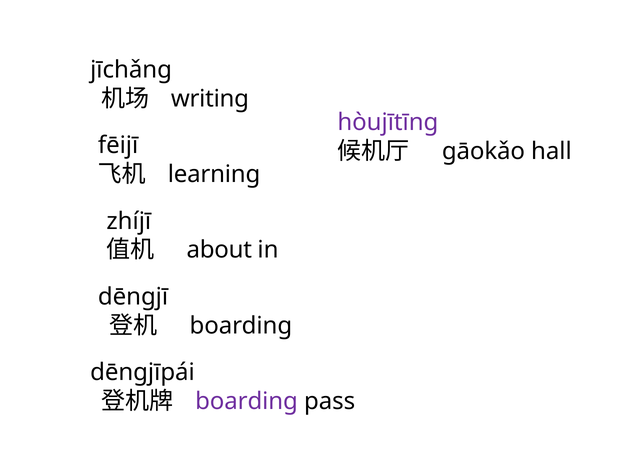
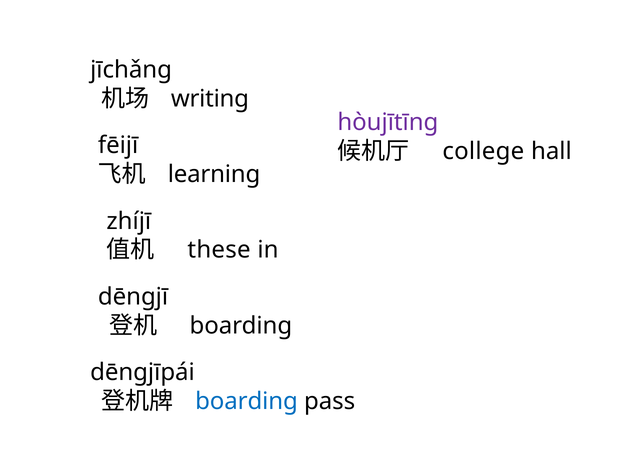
gāokǎo: gāokǎo -> college
about: about -> these
boarding at (246, 401) colour: purple -> blue
